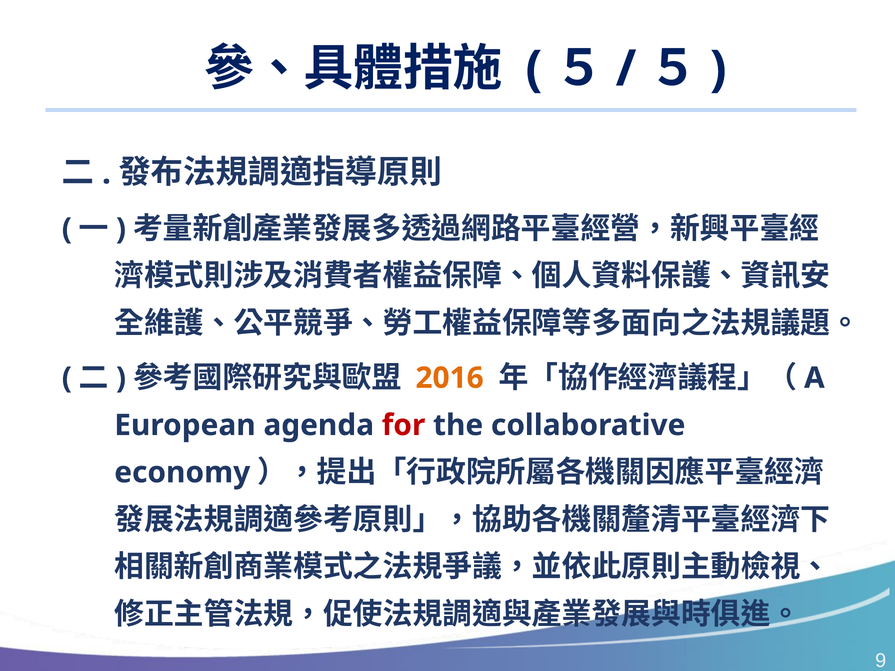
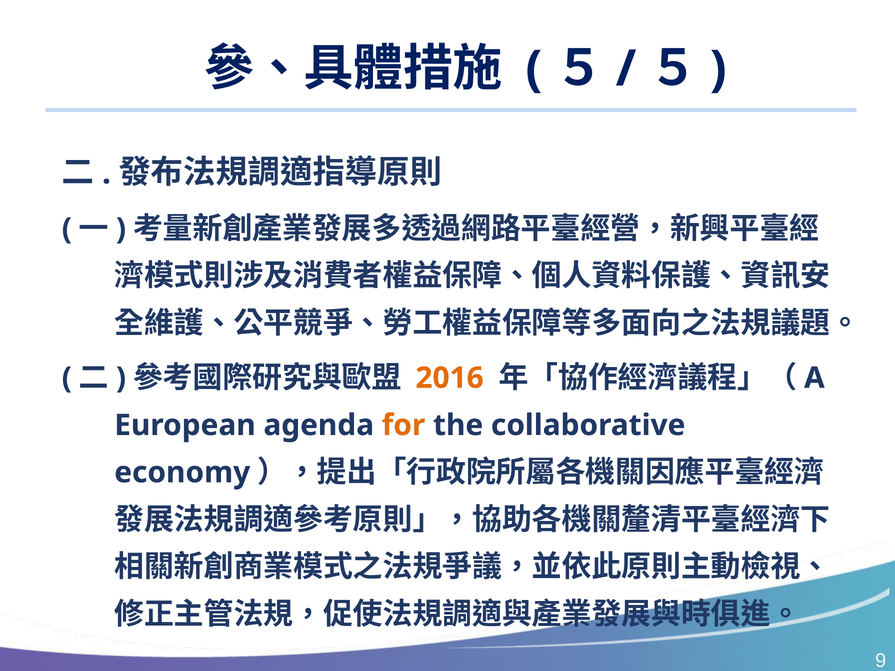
for colour: red -> orange
